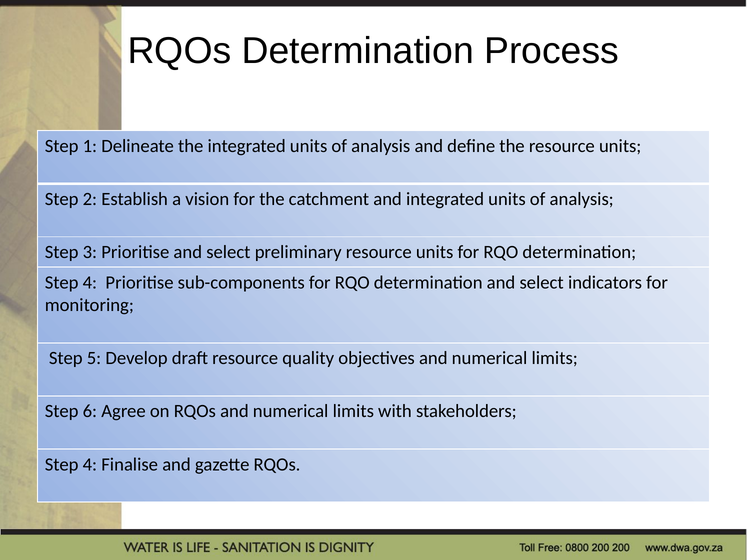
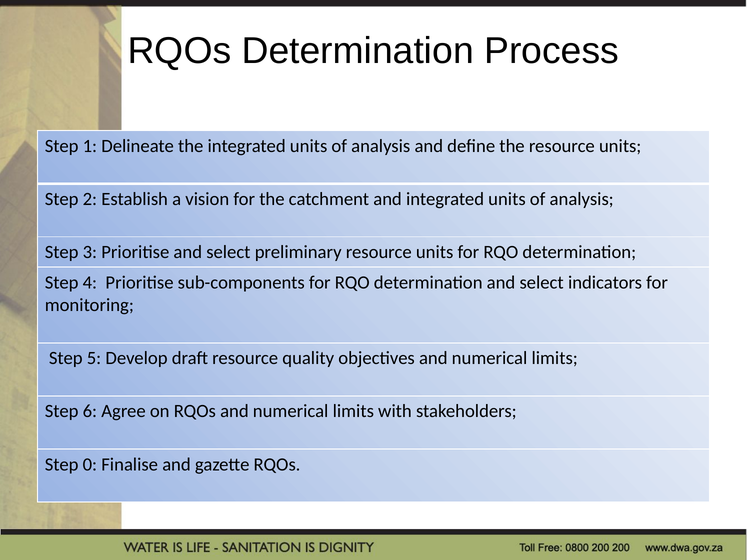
4 at (90, 465): 4 -> 0
